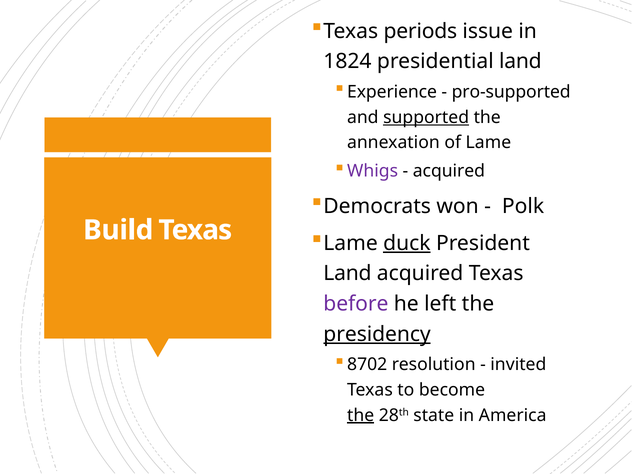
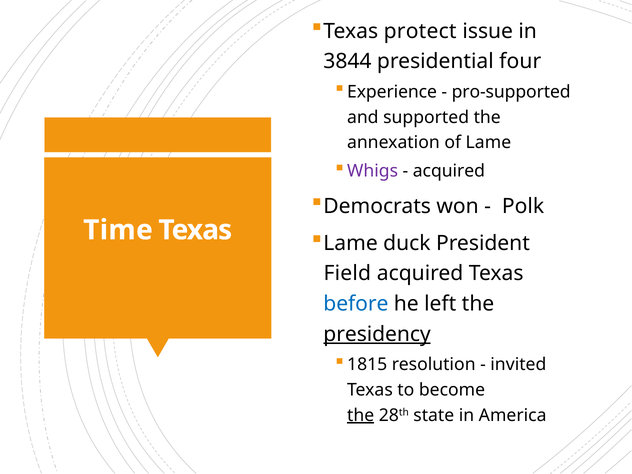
periods: periods -> protect
1824: 1824 -> 3844
presidential land: land -> four
supported underline: present -> none
Build: Build -> Time
duck underline: present -> none
Land at (347, 273): Land -> Field
before colour: purple -> blue
8702: 8702 -> 1815
